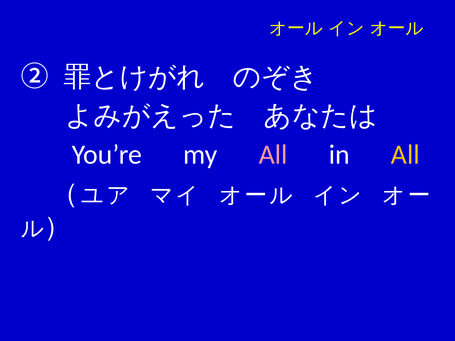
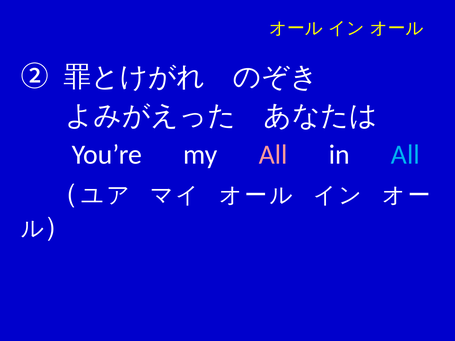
All at (405, 155) colour: yellow -> light blue
